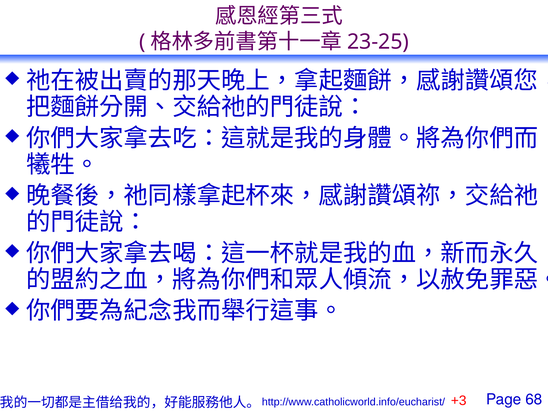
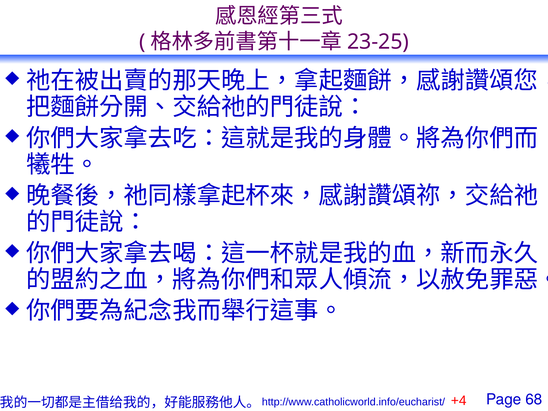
+3: +3 -> +4
